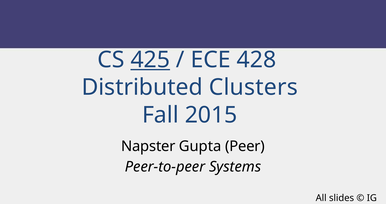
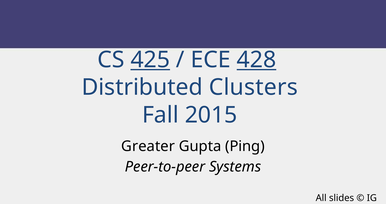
428 underline: none -> present
Napster: Napster -> Greater
Peer: Peer -> Ping
